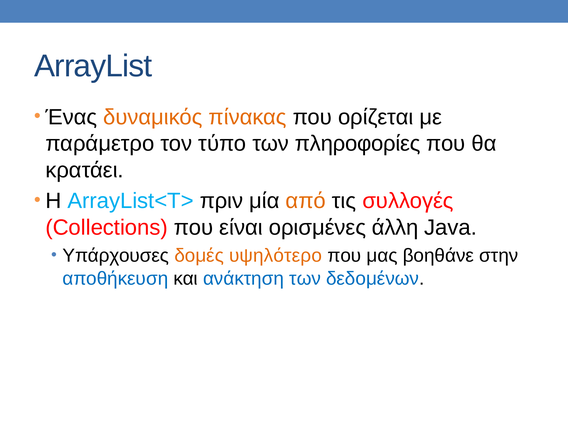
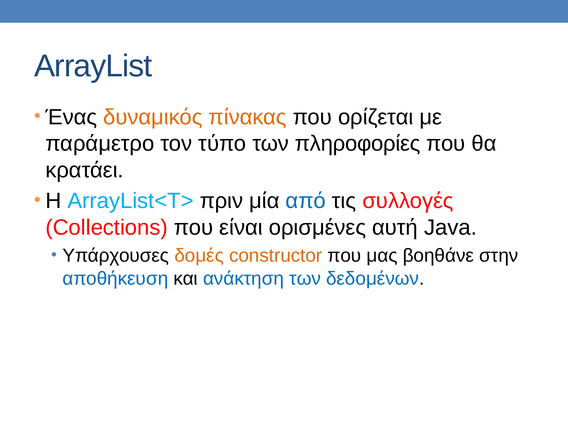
από colour: orange -> blue
άλλη: άλλη -> αυτή
υψηλότερο: υψηλότερο -> constructor
